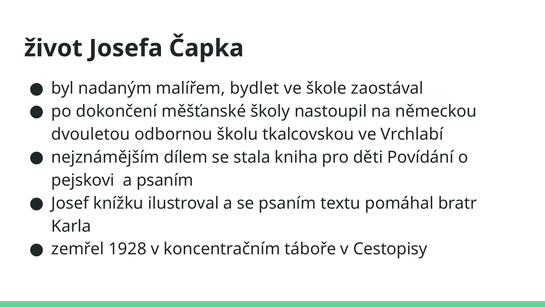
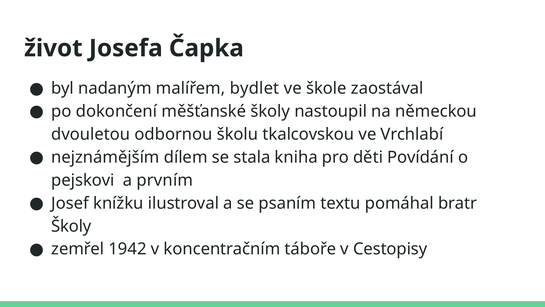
a psaním: psaním -> prvním
Karla at (71, 226): Karla -> Školy
1928: 1928 -> 1942
